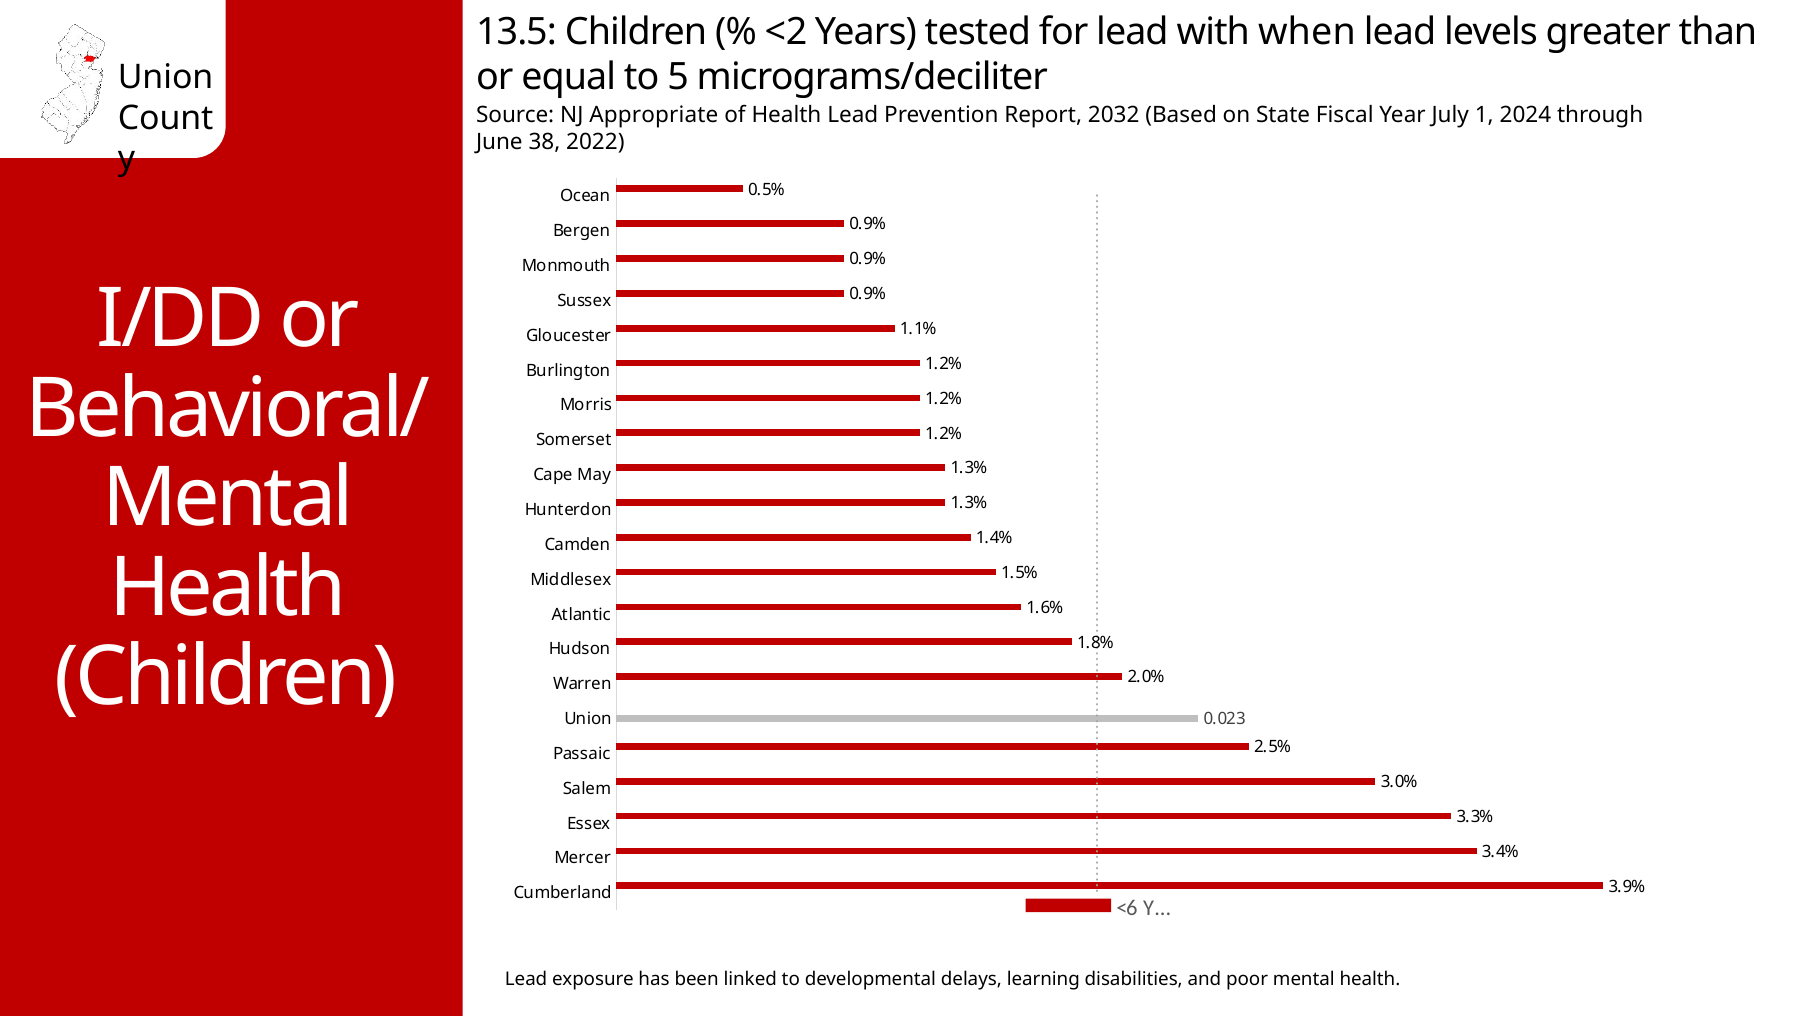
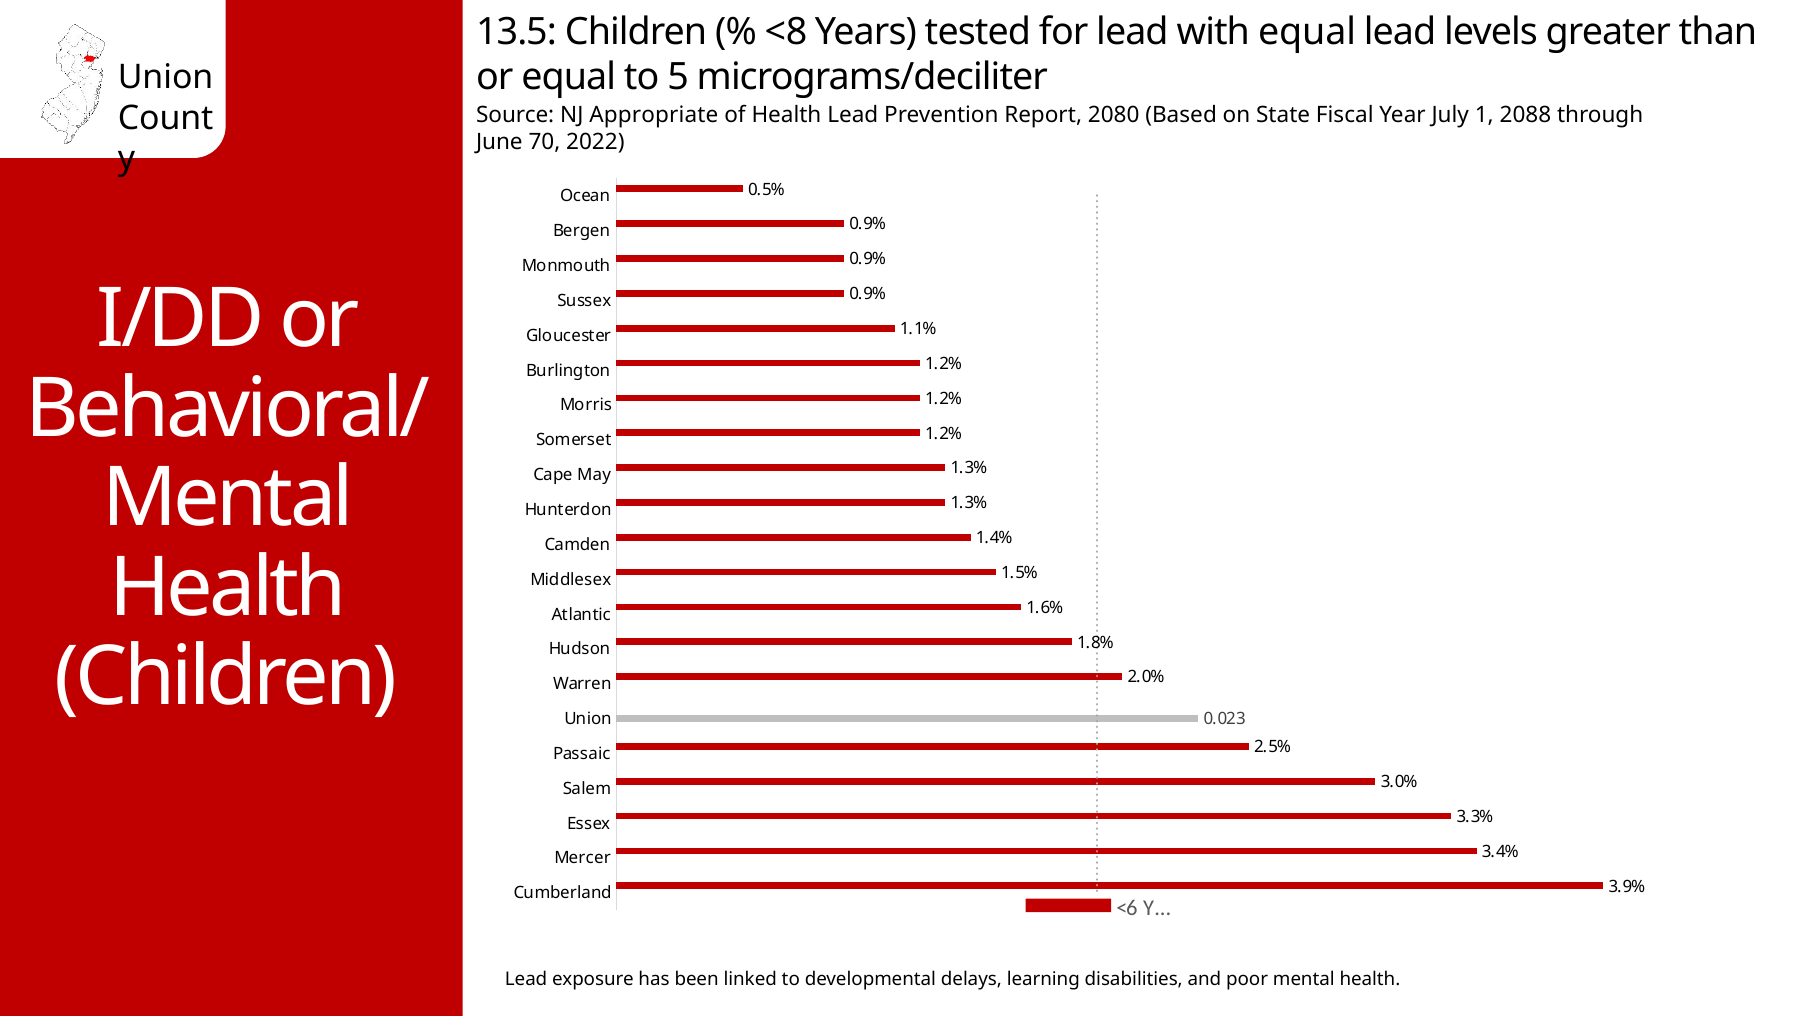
<2: <2 -> <8
with when: when -> equal
2032: 2032 -> 2080
2024: 2024 -> 2088
38: 38 -> 70
